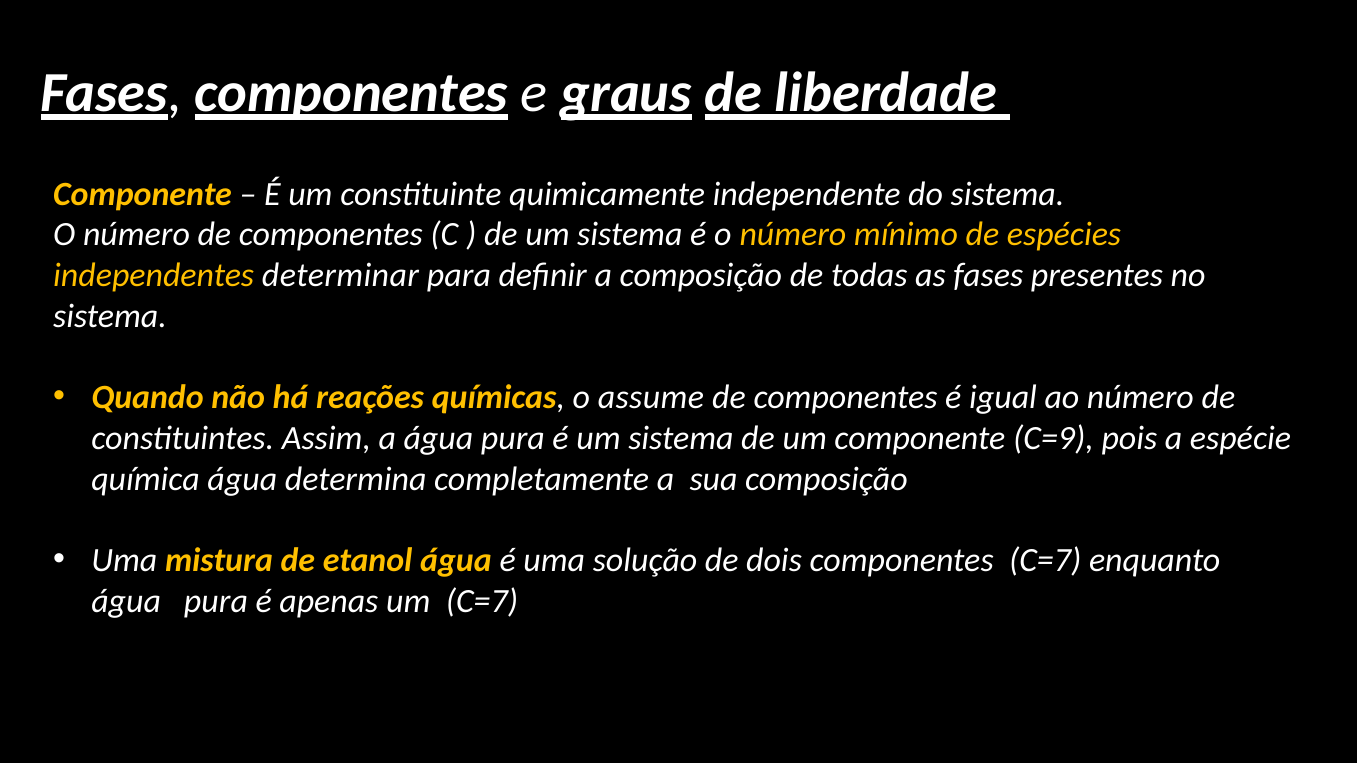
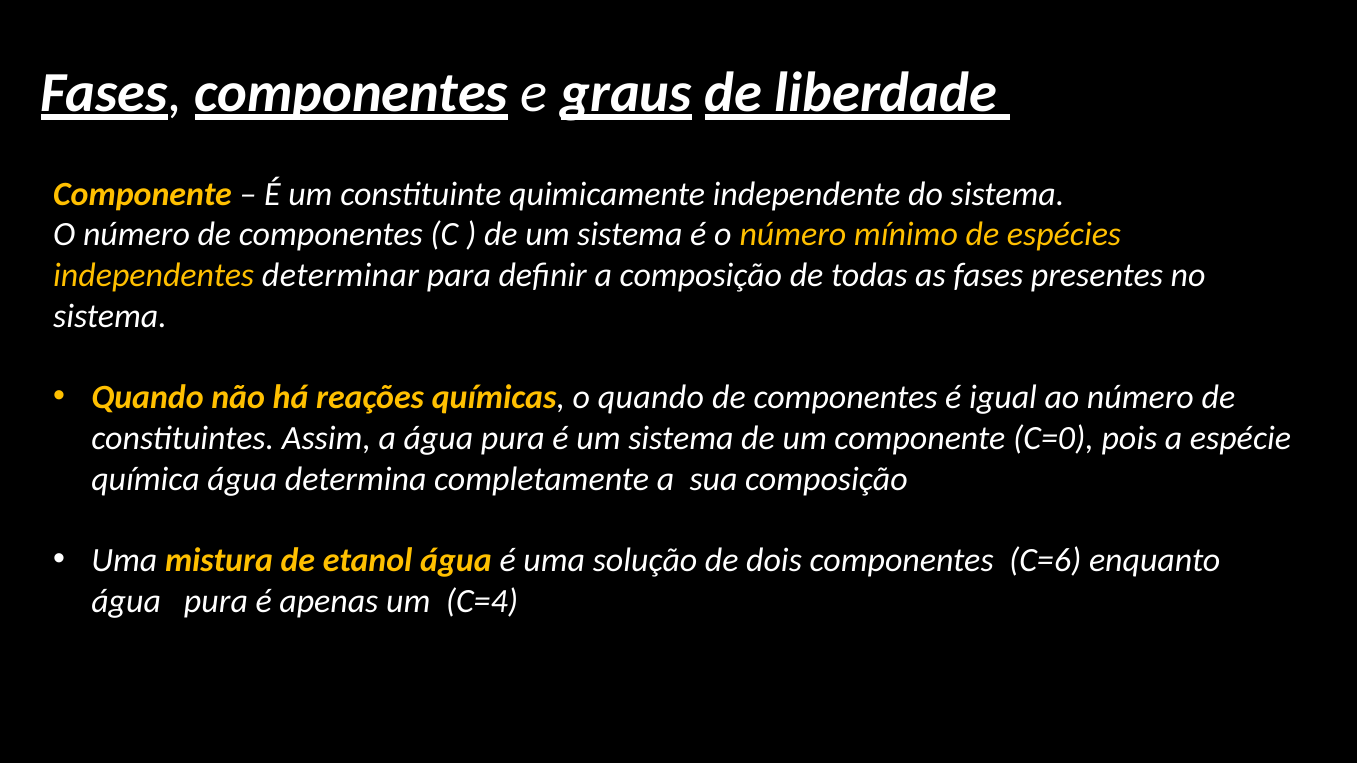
o assume: assume -> quando
C=9: C=9 -> C=0
componentes C=7: C=7 -> C=6
um C=7: C=7 -> C=4
